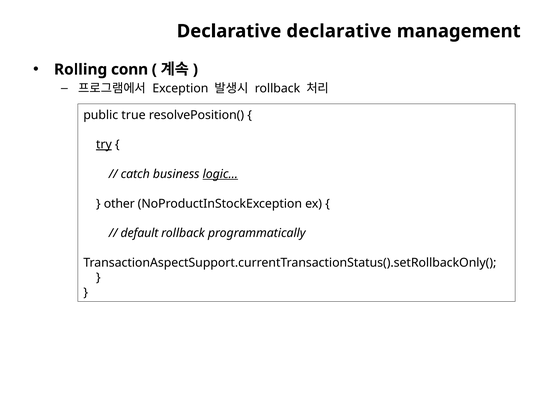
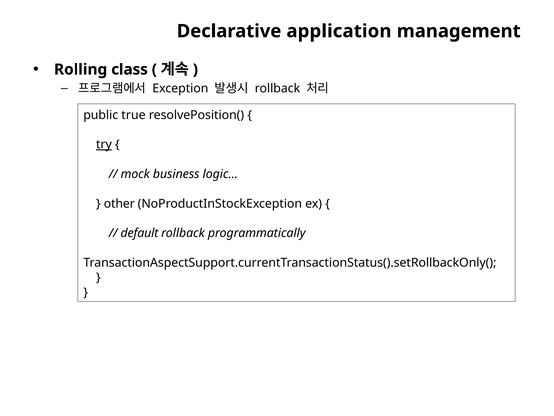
Declarative declarative: declarative -> application
conn: conn -> class
catch: catch -> mock
logic underline: present -> none
